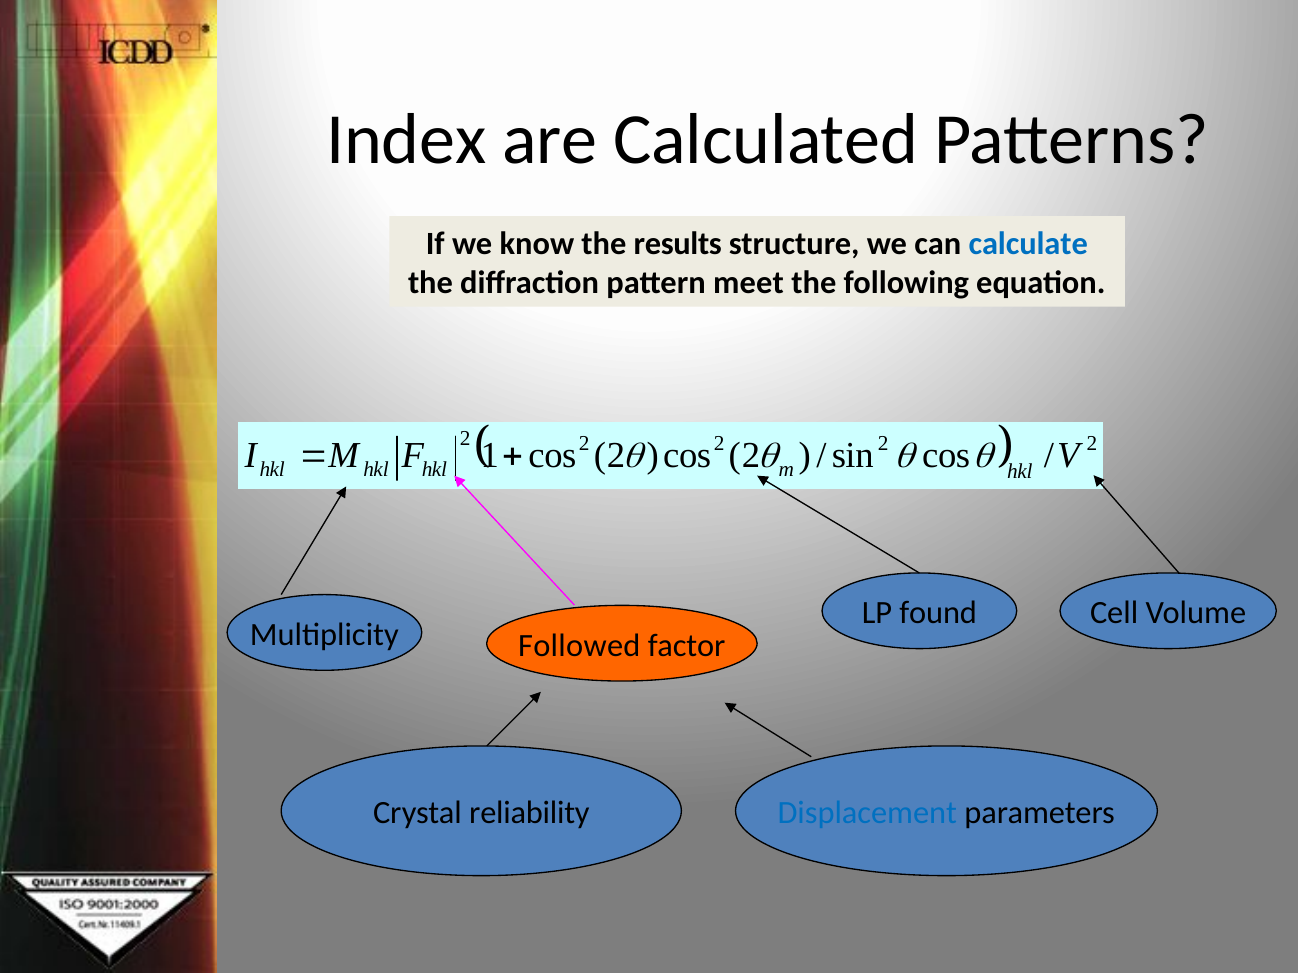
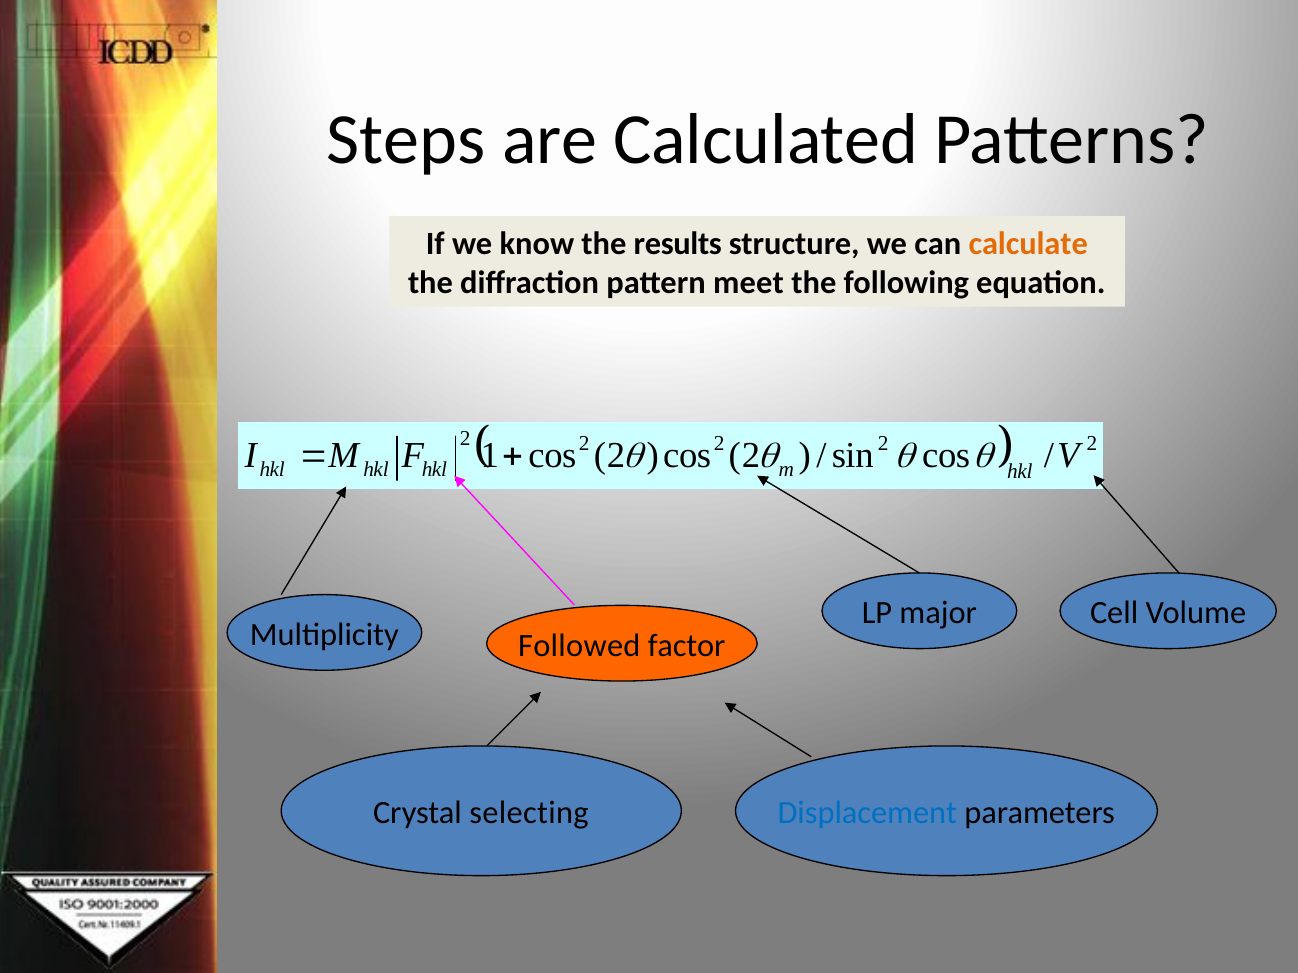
Index: Index -> Steps
calculate colour: blue -> orange
found: found -> major
reliability: reliability -> selecting
